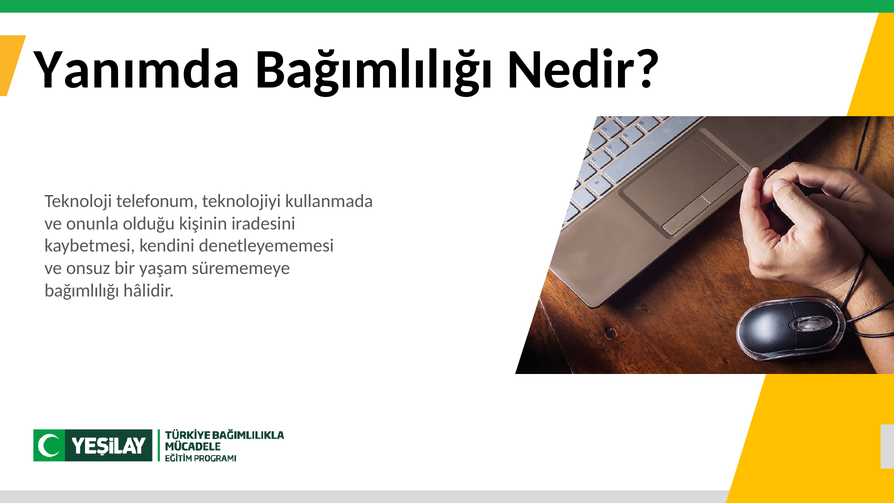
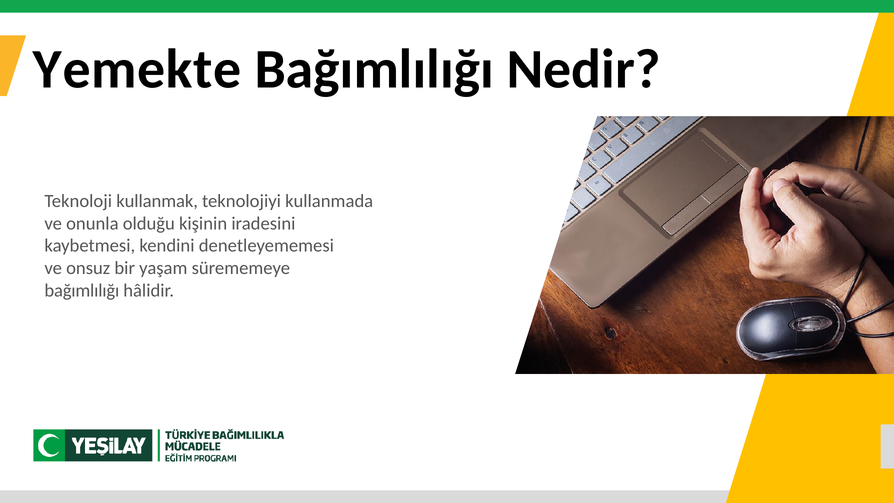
Yanımda: Yanımda -> Yemekte
telefonum: telefonum -> kullanmak
